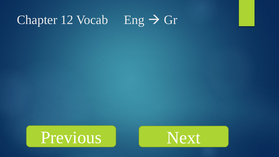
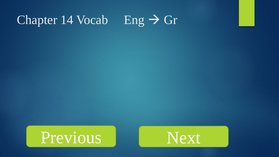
12: 12 -> 14
